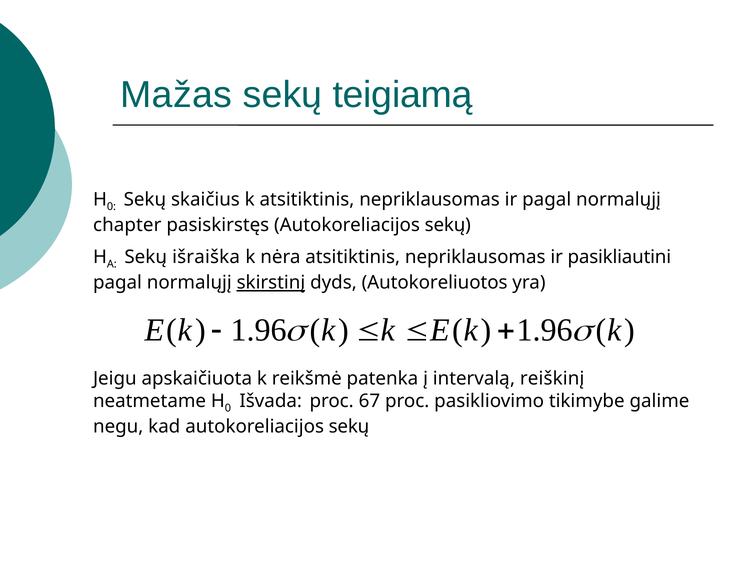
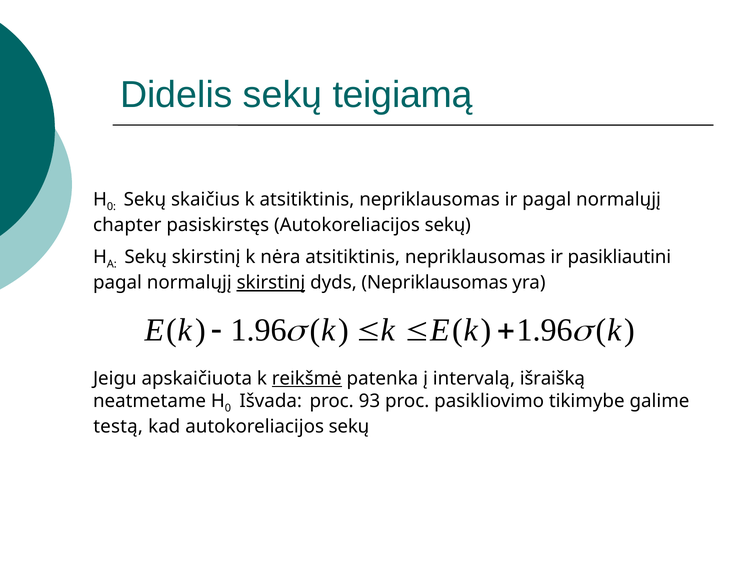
Mažas: Mažas -> Didelis
Sekų išraiška: išraiška -> skirstinį
dyds Autokoreliuotos: Autokoreliuotos -> Nepriklausomas
reikšmė underline: none -> present
reiškinį: reiškinį -> išraišką
67: 67 -> 93
negu: negu -> testą
